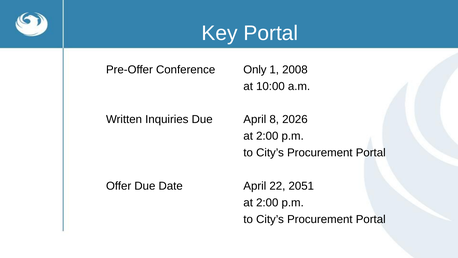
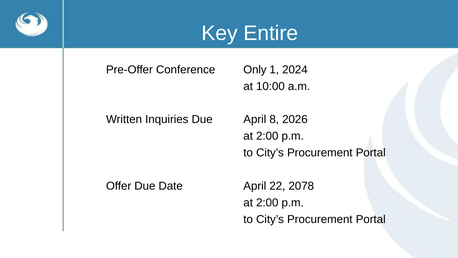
Key Portal: Portal -> Entire
2008: 2008 -> 2024
2051: 2051 -> 2078
